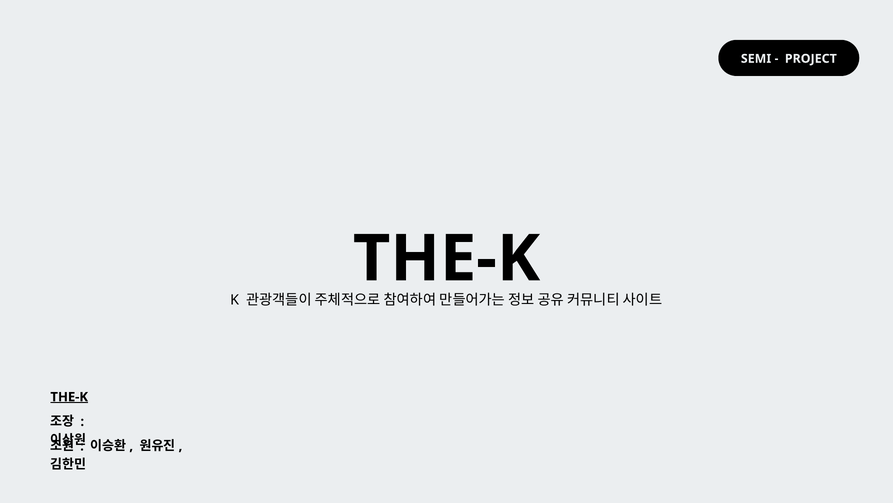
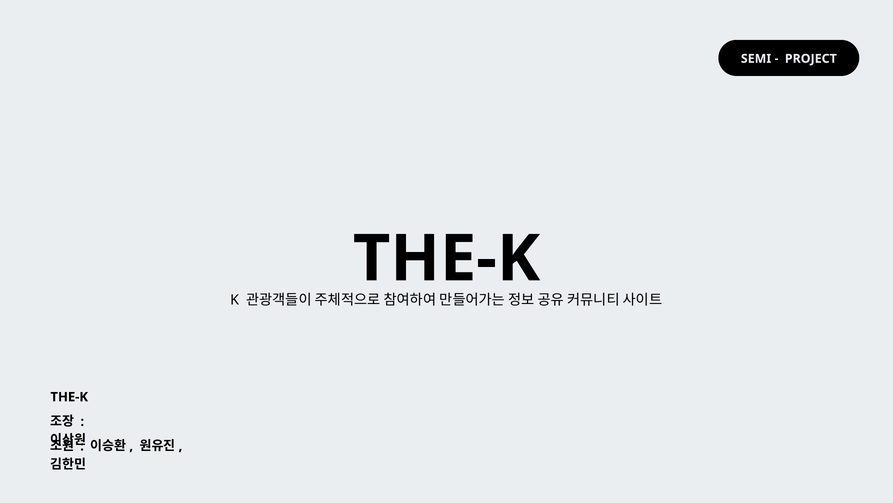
THE-K at (69, 396) underline: present -> none
